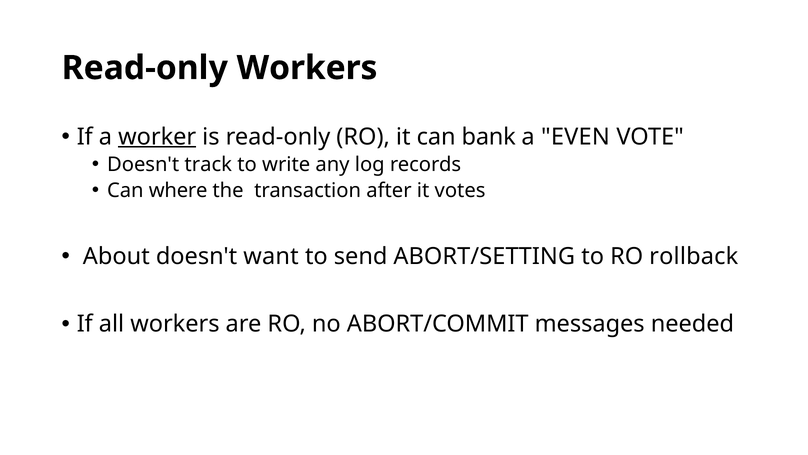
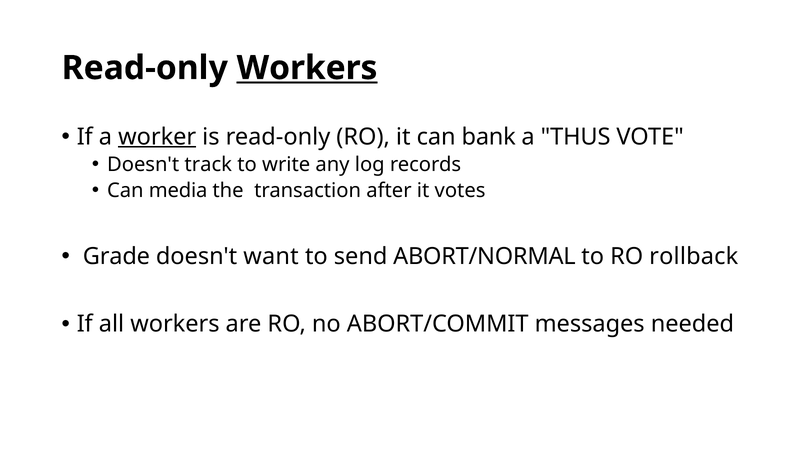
Workers at (307, 68) underline: none -> present
EVEN: EVEN -> THUS
where: where -> media
About: About -> Grade
ABORT/SETTING: ABORT/SETTING -> ABORT/NORMAL
